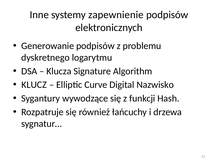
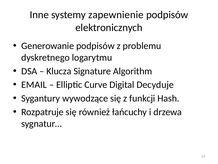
KLUCZ: KLUCZ -> EMAIL
Nazwisko: Nazwisko -> Decyduje
